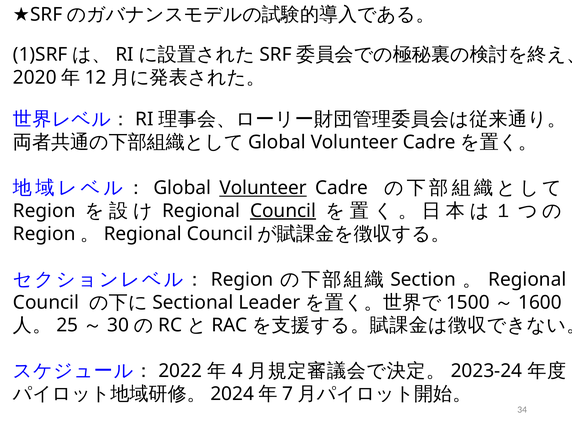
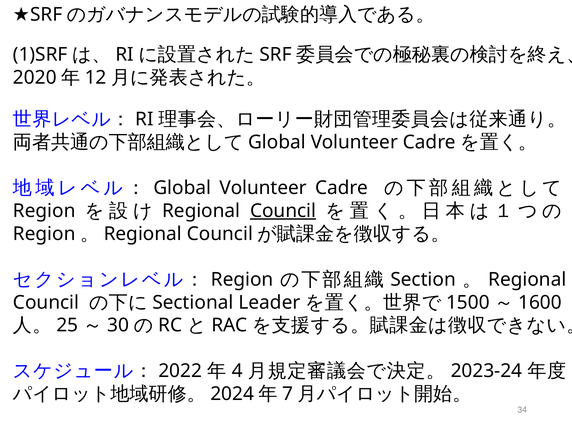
Volunteer at (263, 188) underline: present -> none
